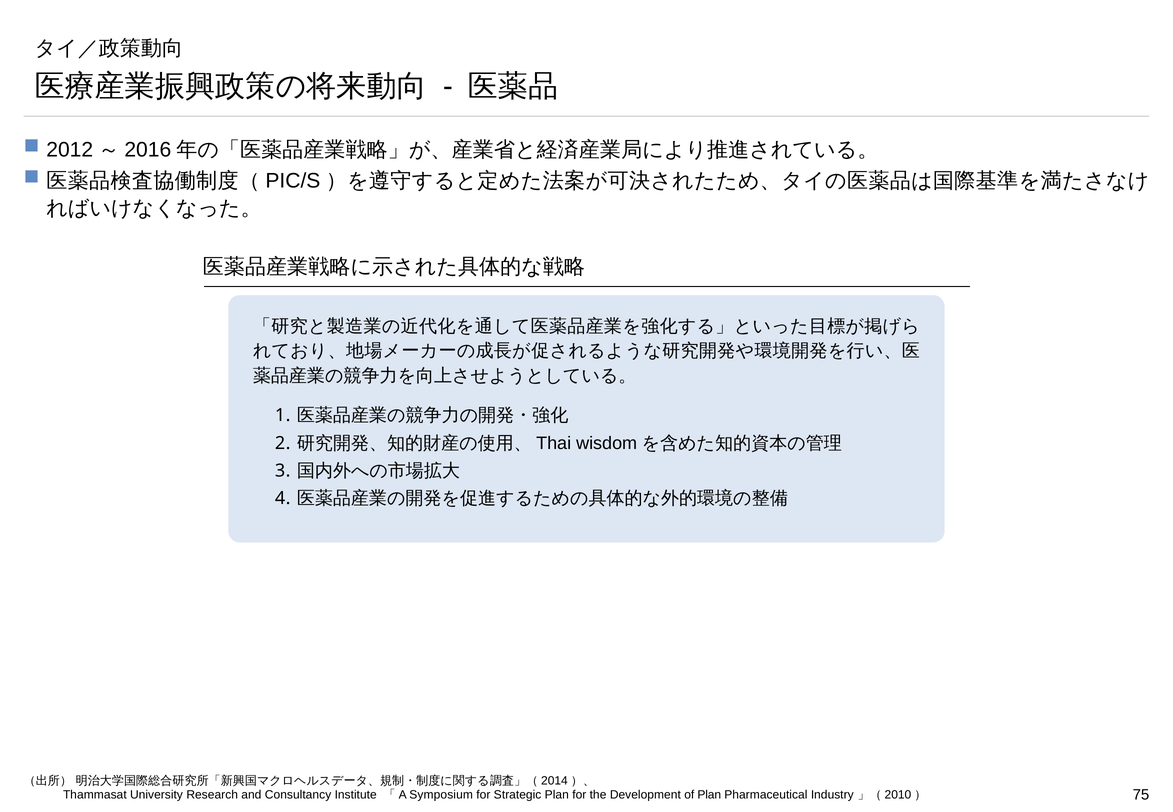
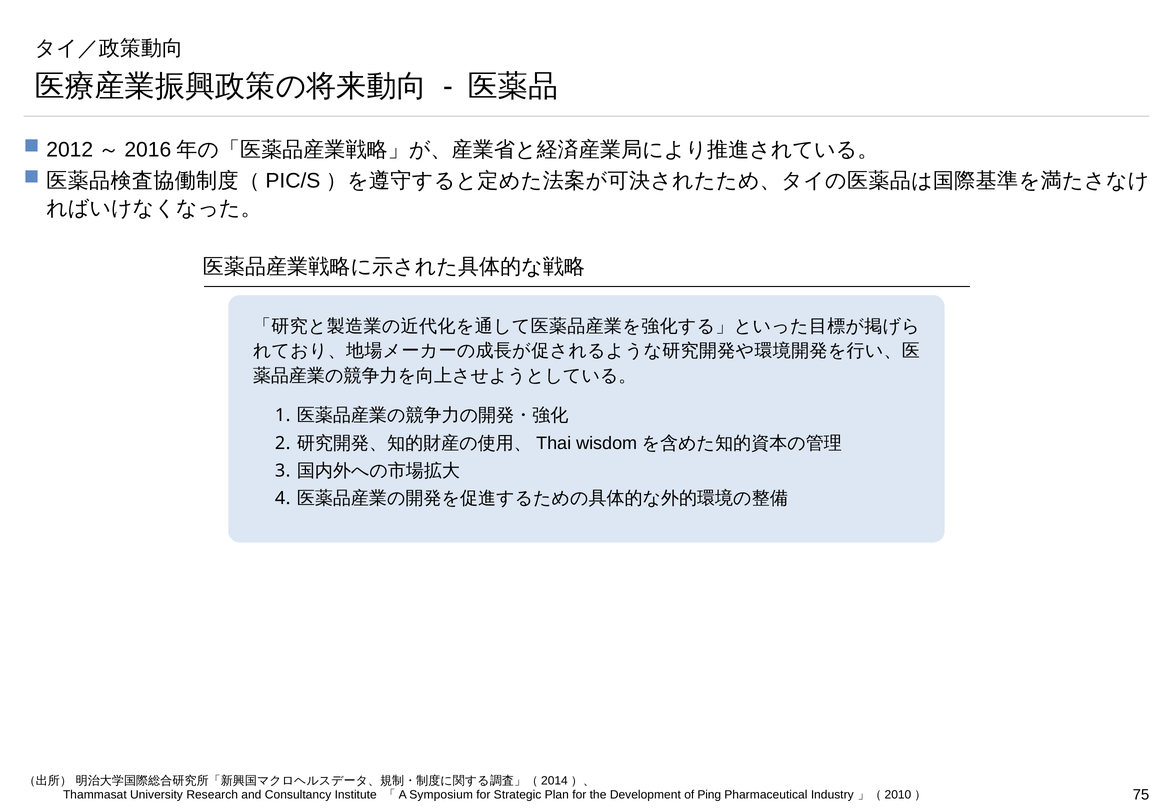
of Plan: Plan -> Ping
